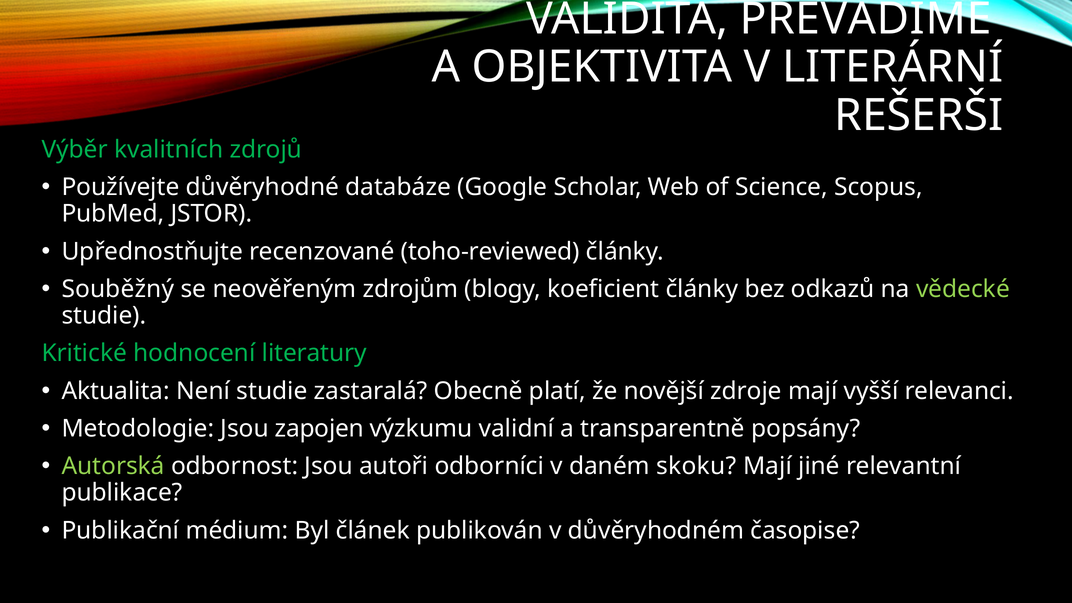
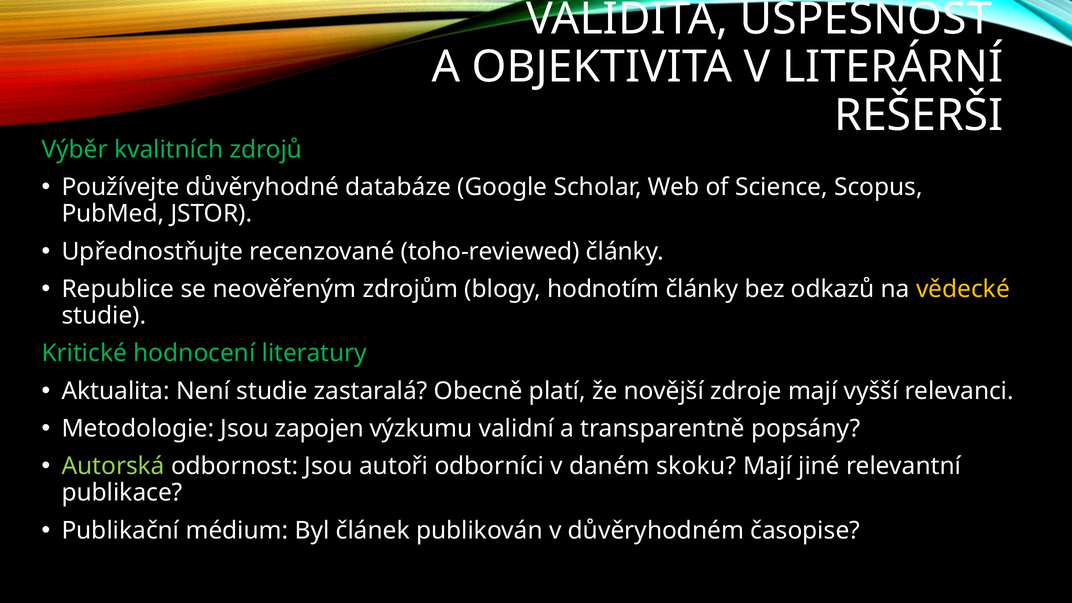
PŘEVÁDÍME: PŘEVÁDÍME -> ÚSPĚŠNOST
Souběžný: Souběžný -> Republice
koeficient: koeficient -> hodnotím
vědecké colour: light green -> yellow
